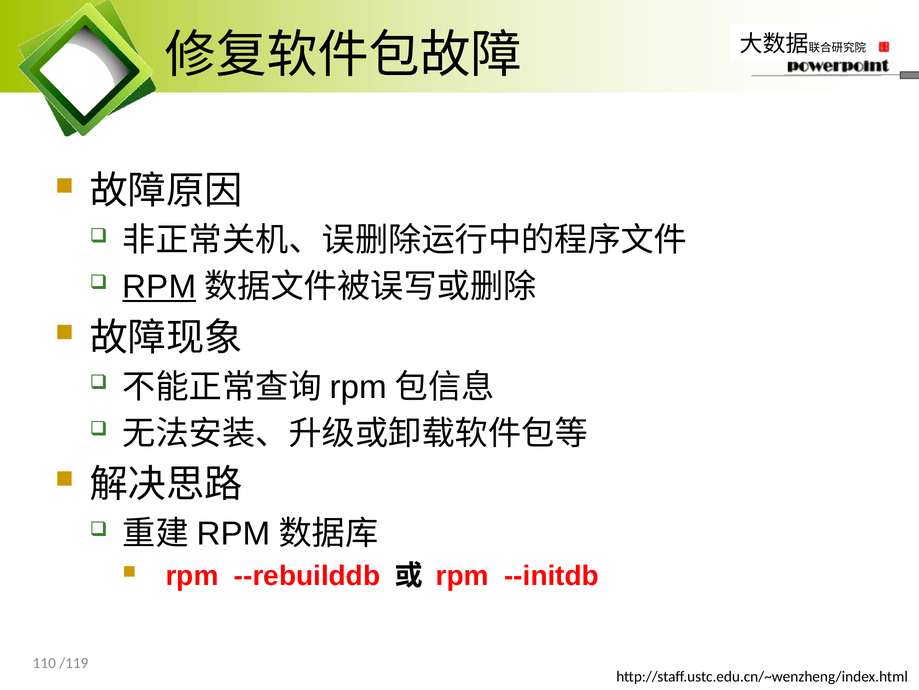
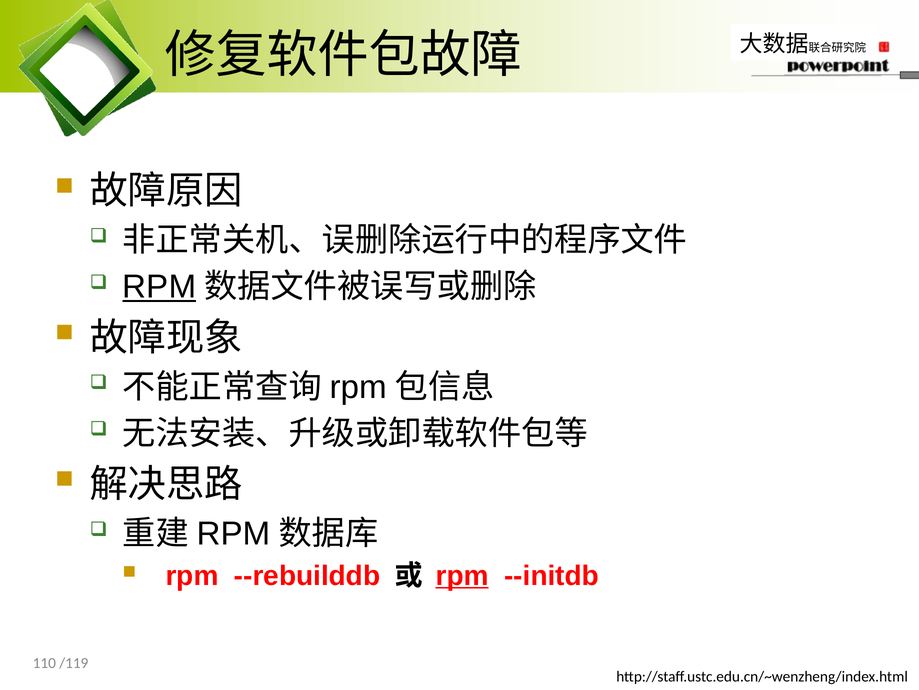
rpm at (462, 575) underline: none -> present
